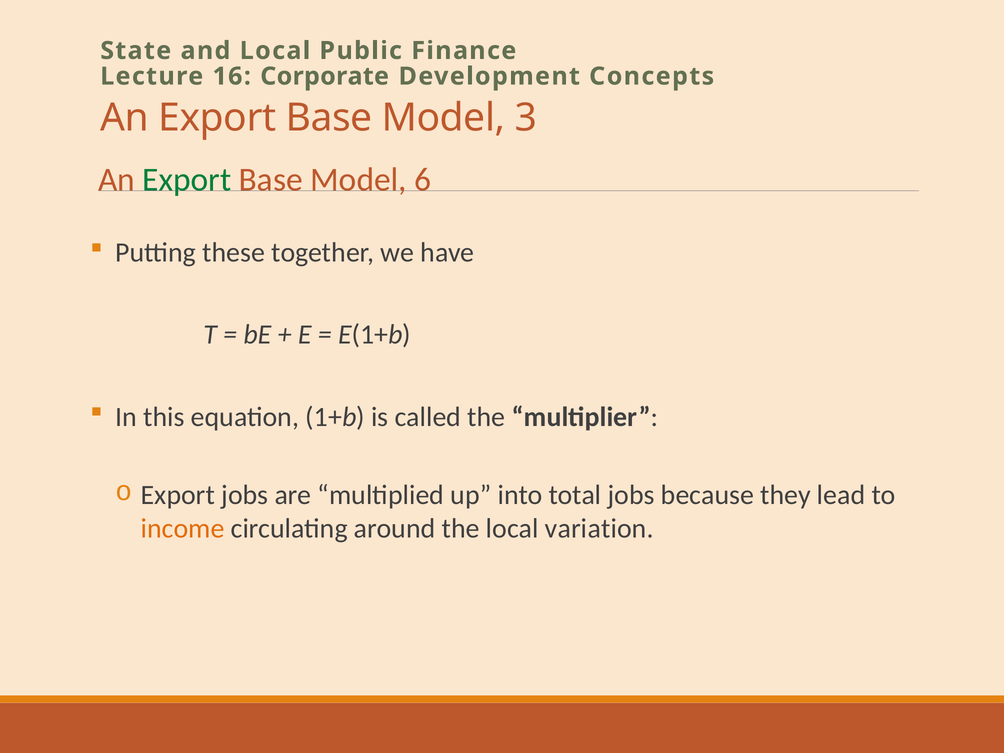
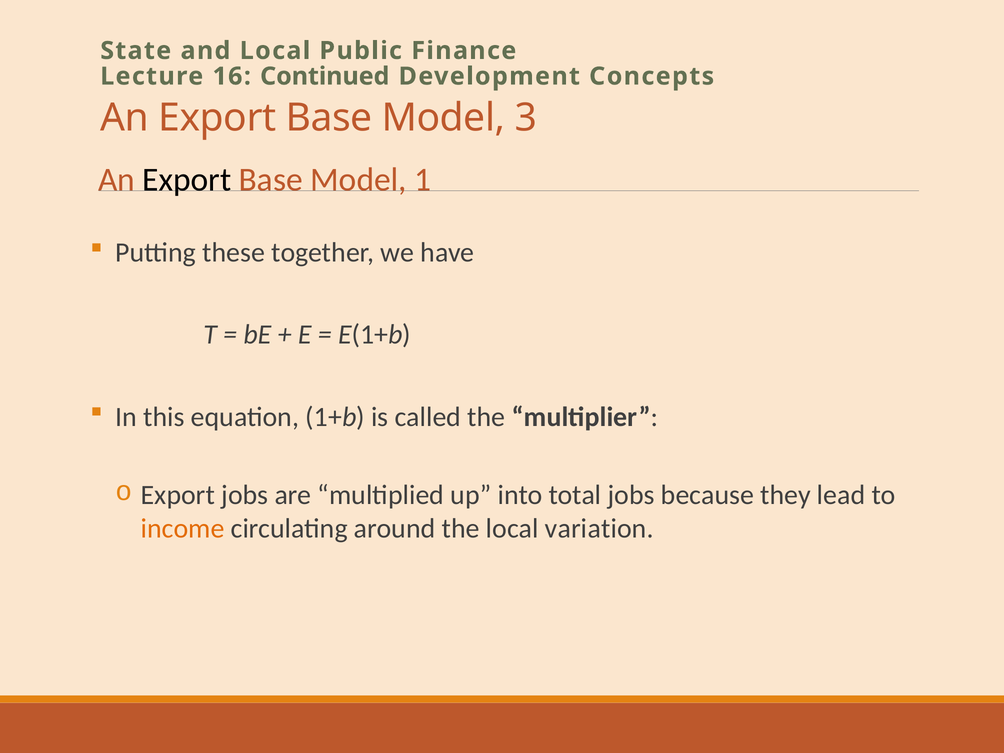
Corporate: Corporate -> Continued
Export at (187, 180) colour: green -> black
6: 6 -> 1
